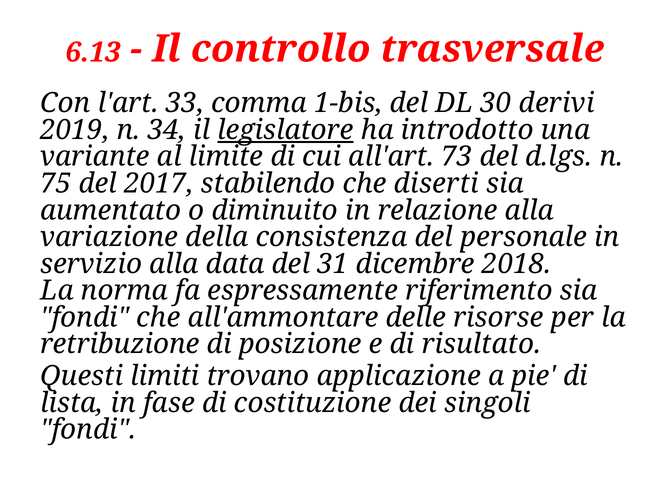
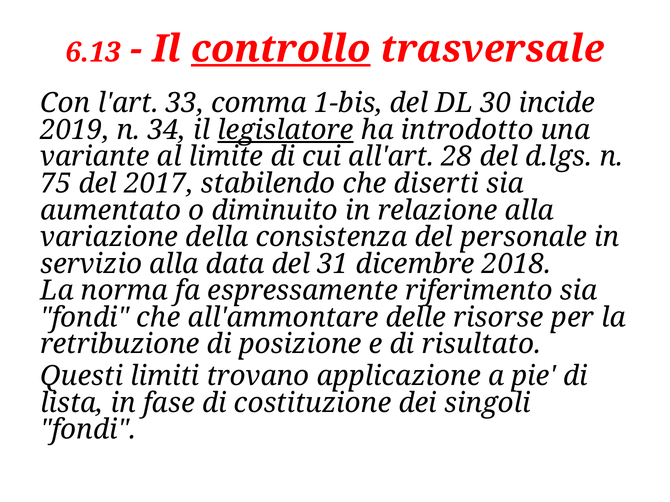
controllo underline: none -> present
derivi: derivi -> incide
73: 73 -> 28
